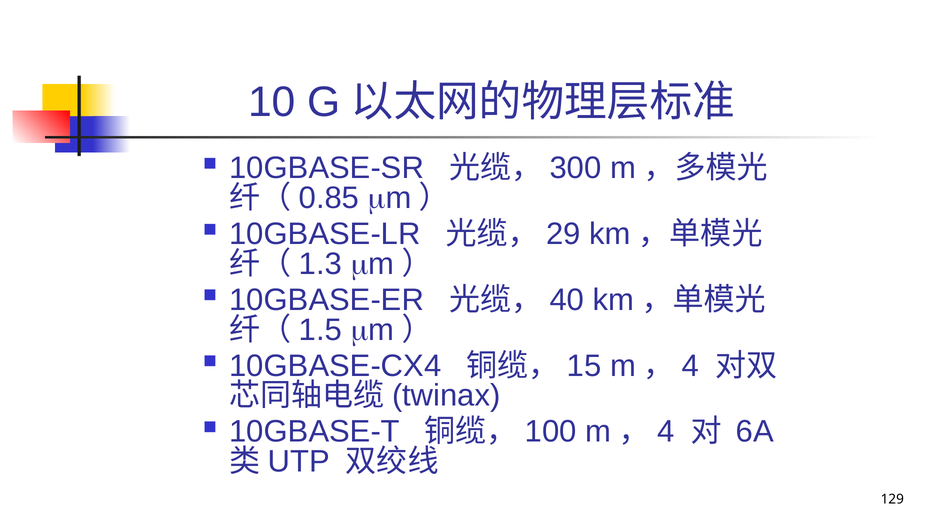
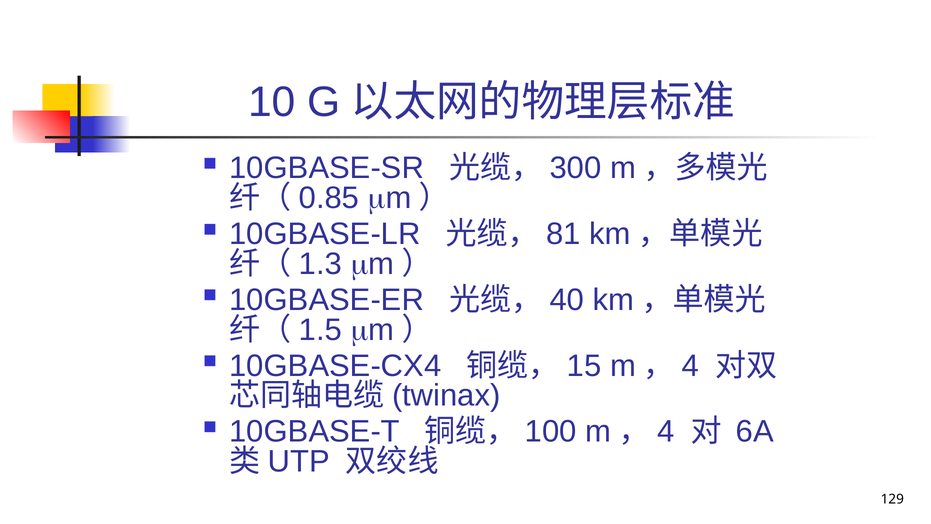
29: 29 -> 81
